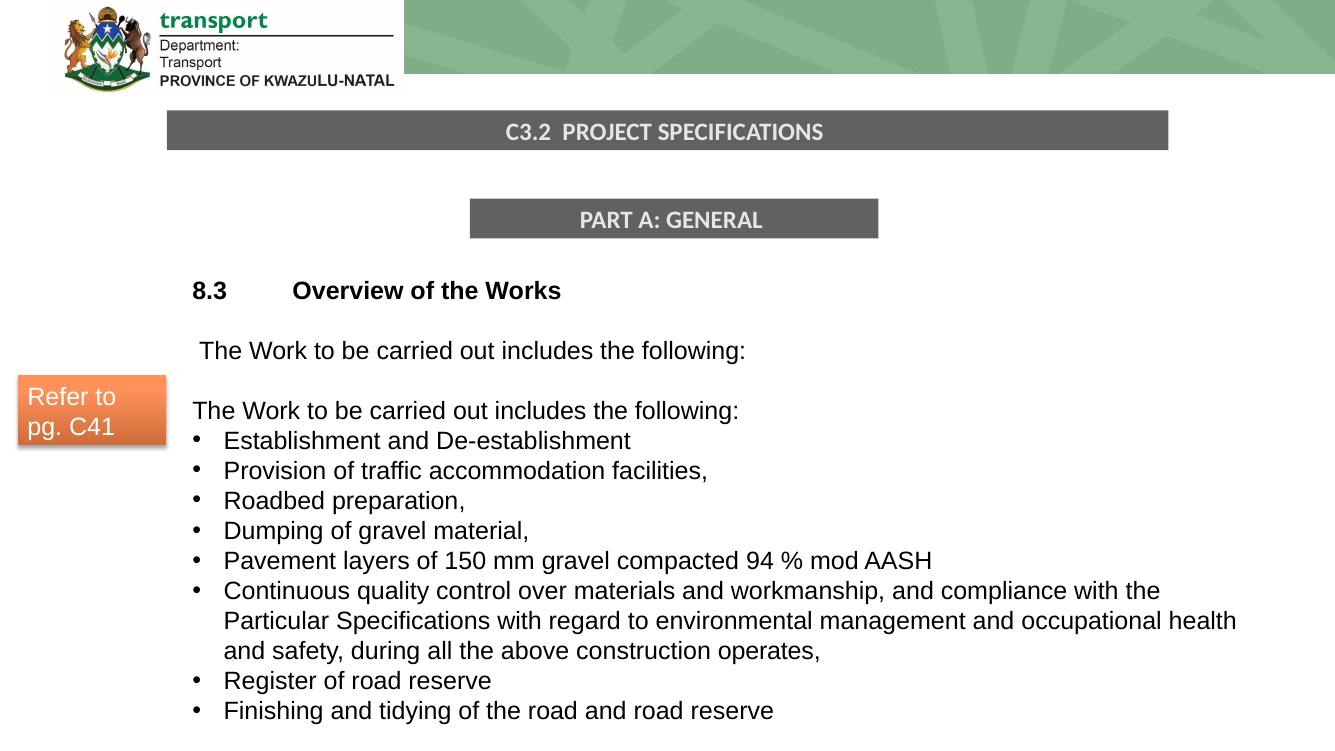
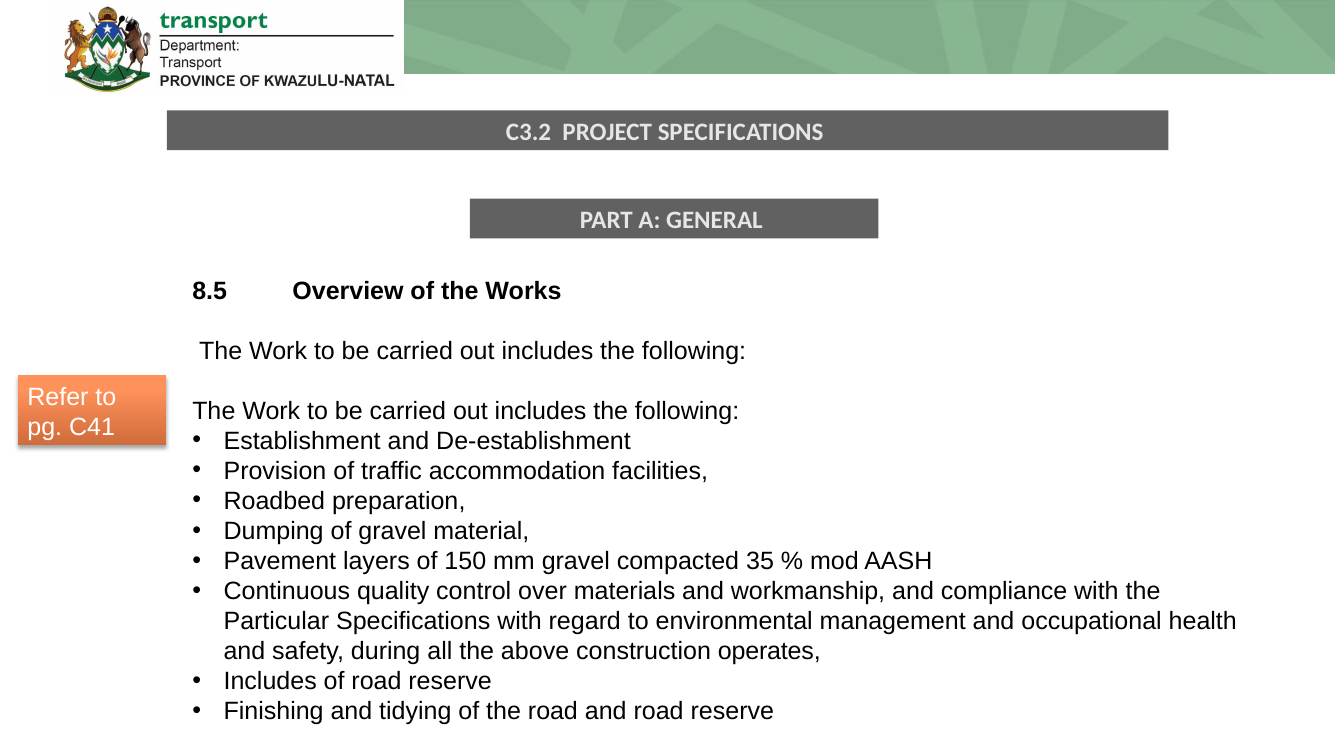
8.3: 8.3 -> 8.5
94: 94 -> 35
Register at (270, 681): Register -> Includes
